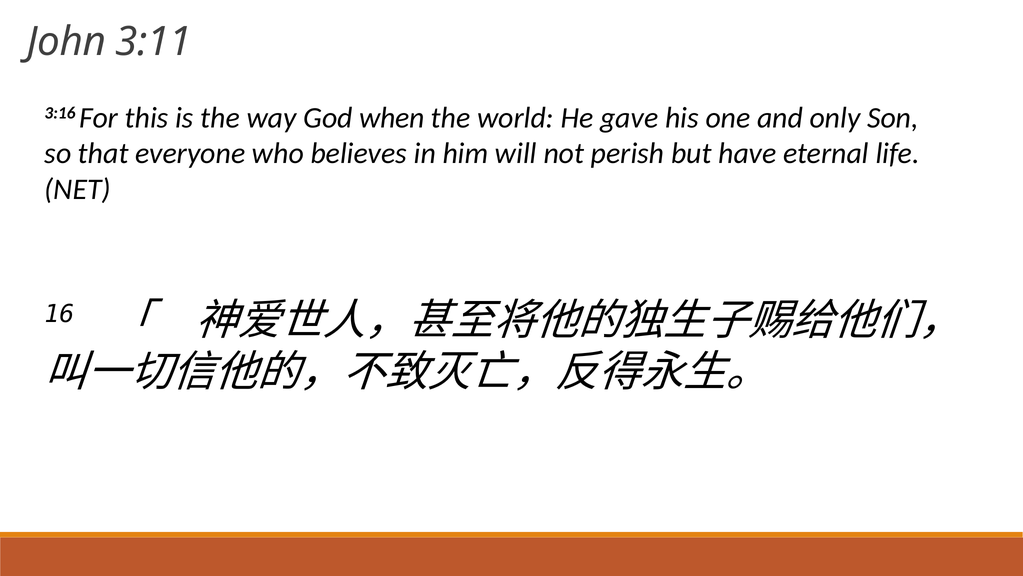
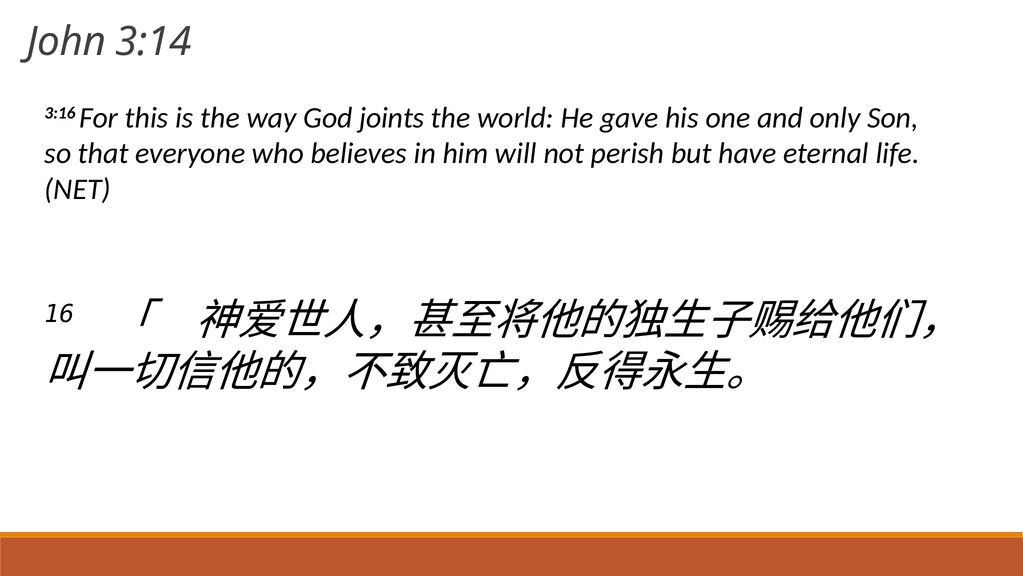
3:11: 3:11 -> 3:14
when: when -> joints
